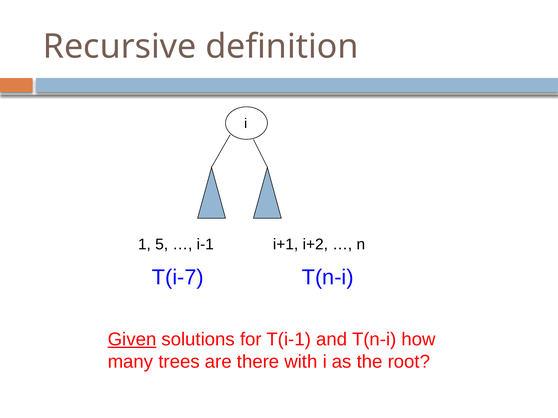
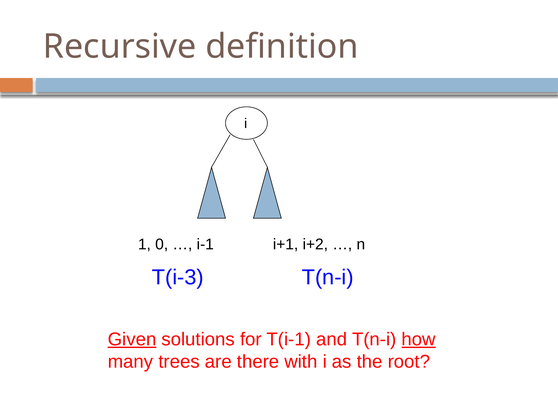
5: 5 -> 0
T(i-7: T(i-7 -> T(i-3
how underline: none -> present
